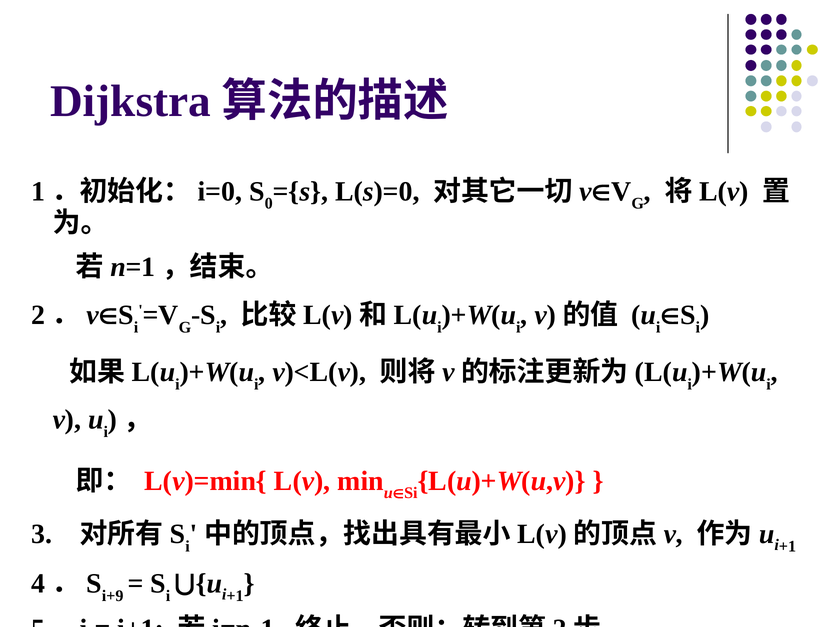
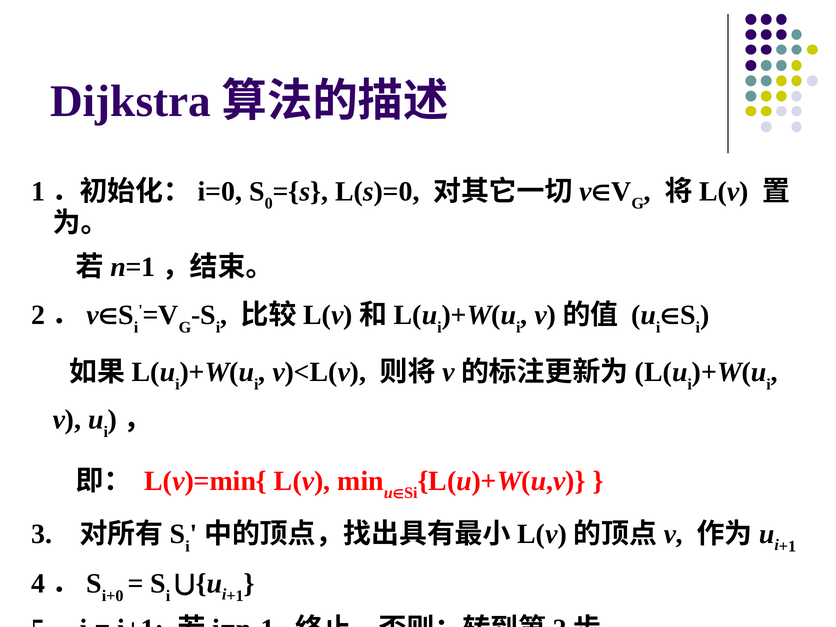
i+9: i+9 -> i+0
